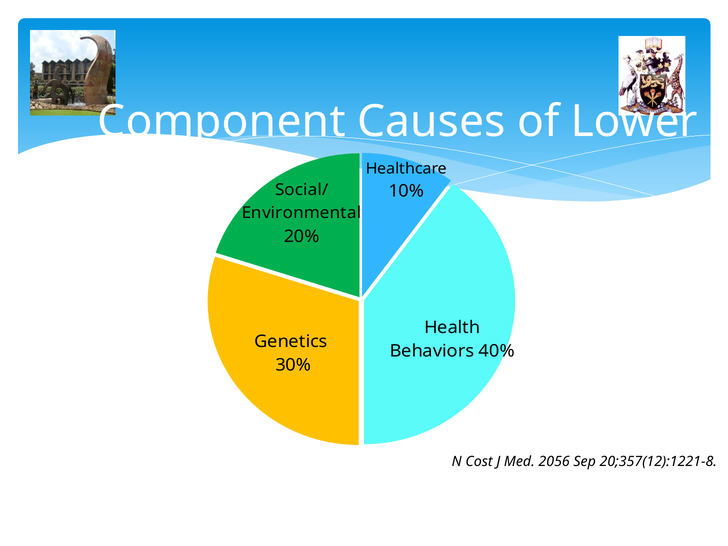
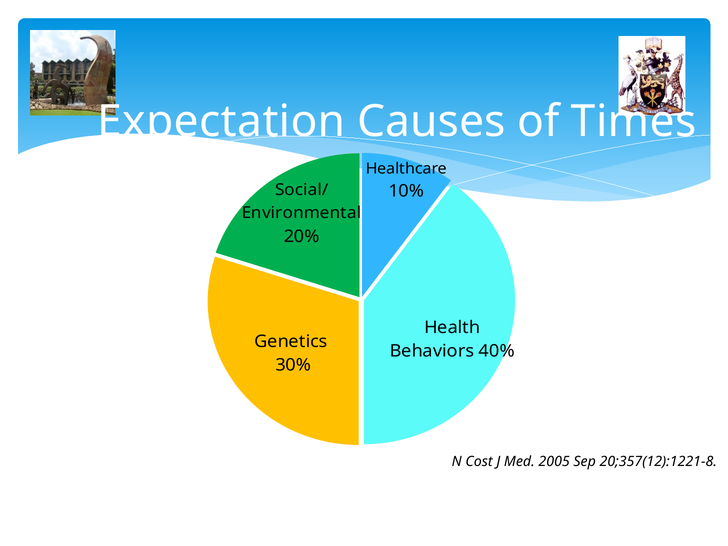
Component: Component -> Expectation
Lower: Lower -> Times
2056: 2056 -> 2005
